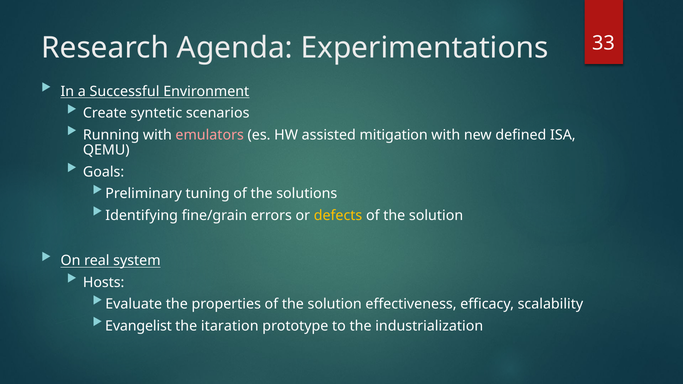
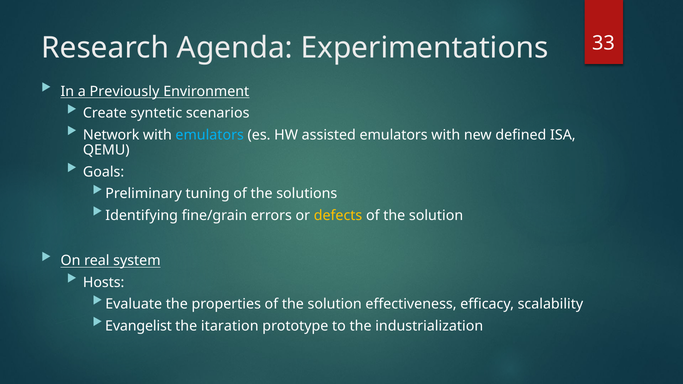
Successful: Successful -> Previously
Running: Running -> Network
emulators at (210, 135) colour: pink -> light blue
assisted mitigation: mitigation -> emulators
